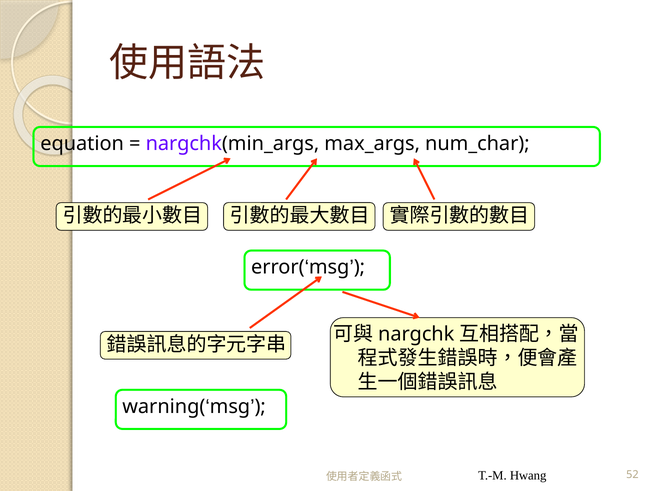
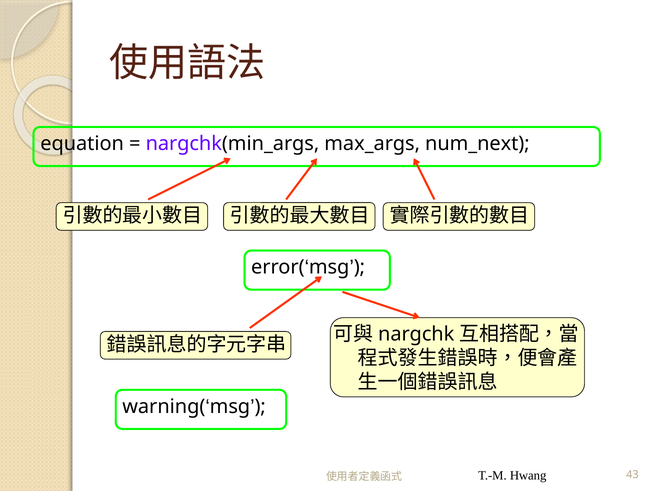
num_char: num_char -> num_next
52: 52 -> 43
